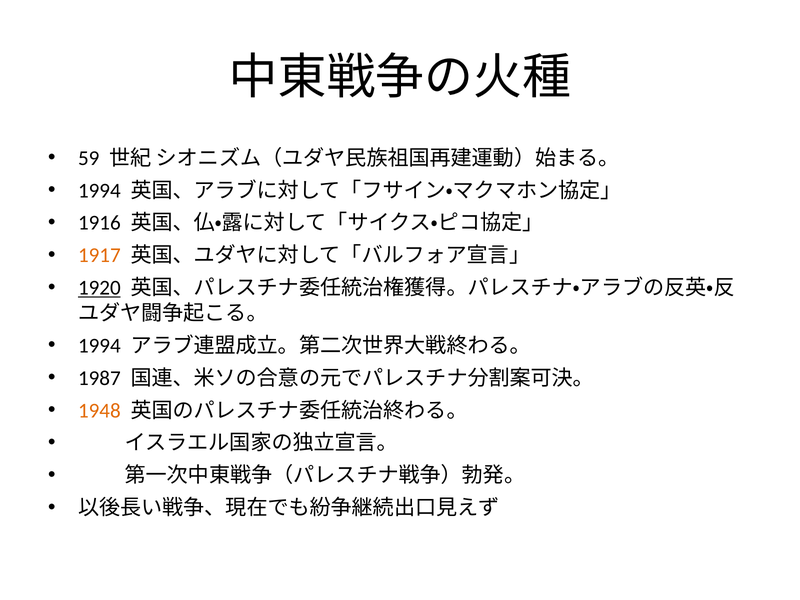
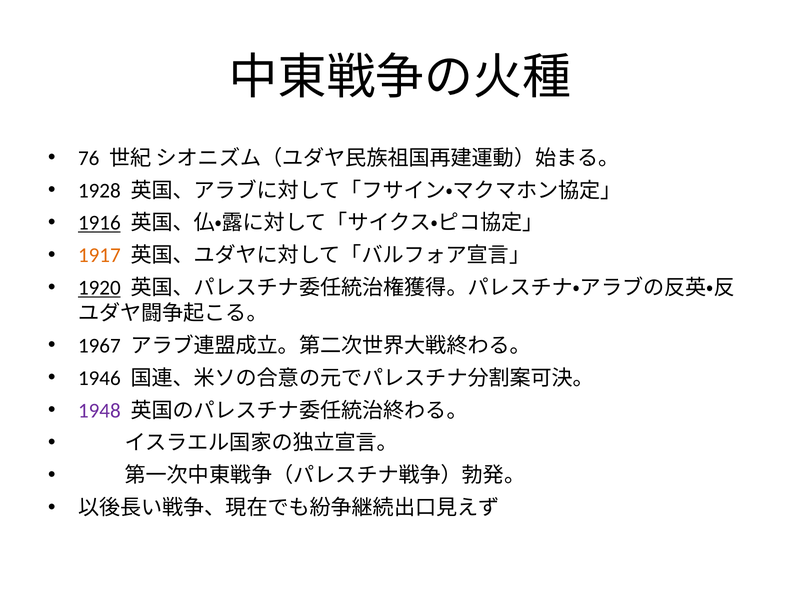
59: 59 -> 76
1994 at (99, 191): 1994 -> 1928
1916 underline: none -> present
1994 at (99, 346): 1994 -> 1967
1987: 1987 -> 1946
1948 colour: orange -> purple
